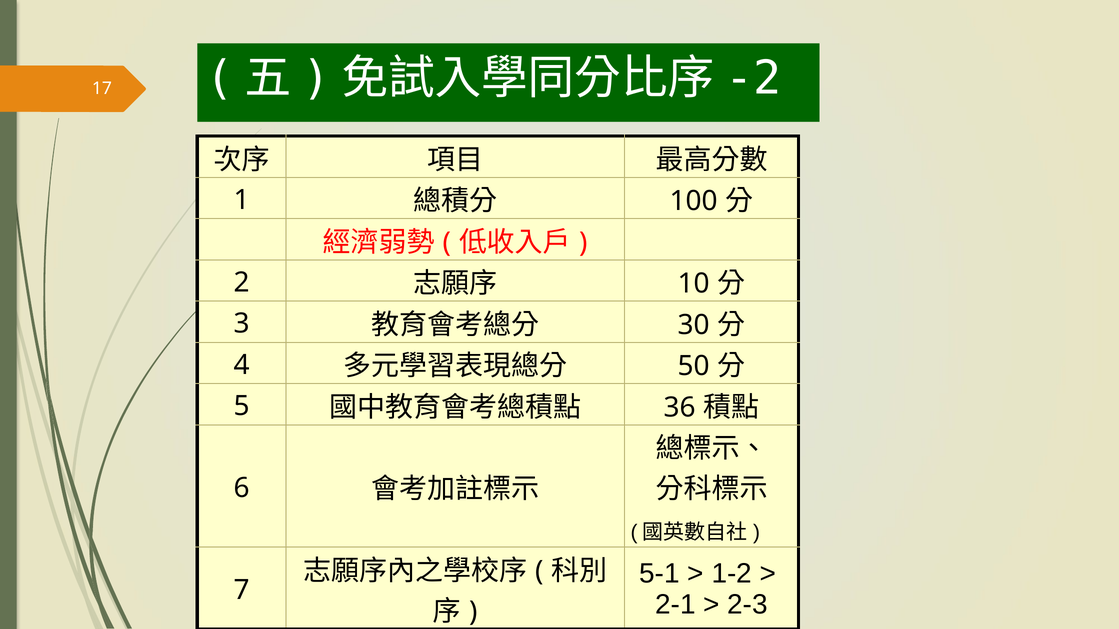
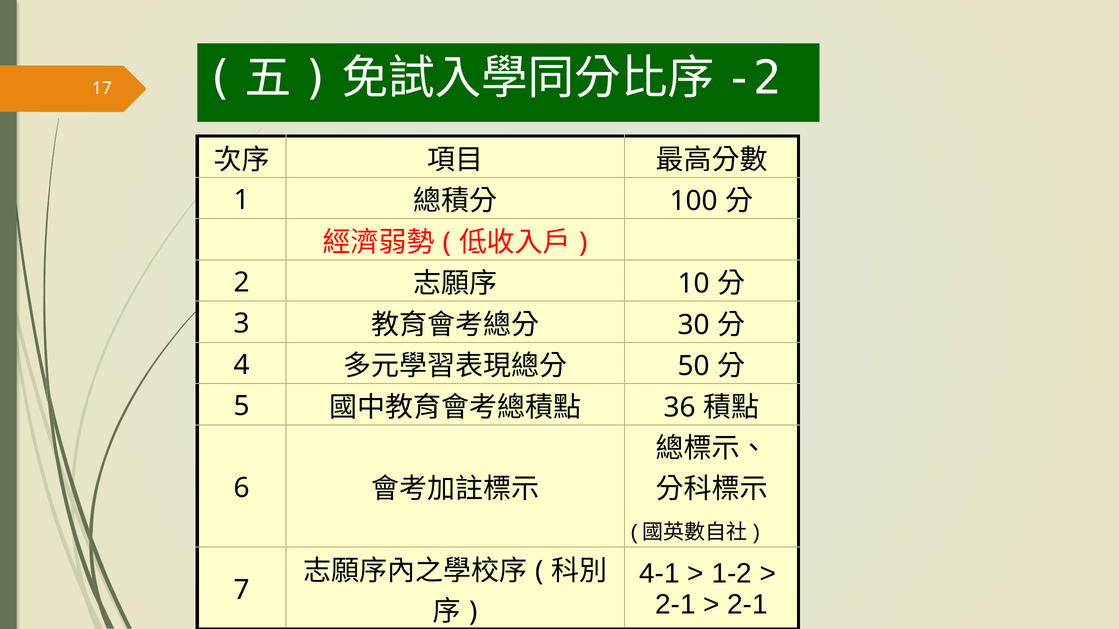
5-1: 5-1 -> 4-1
2-3 at (748, 605): 2-3 -> 2-1
